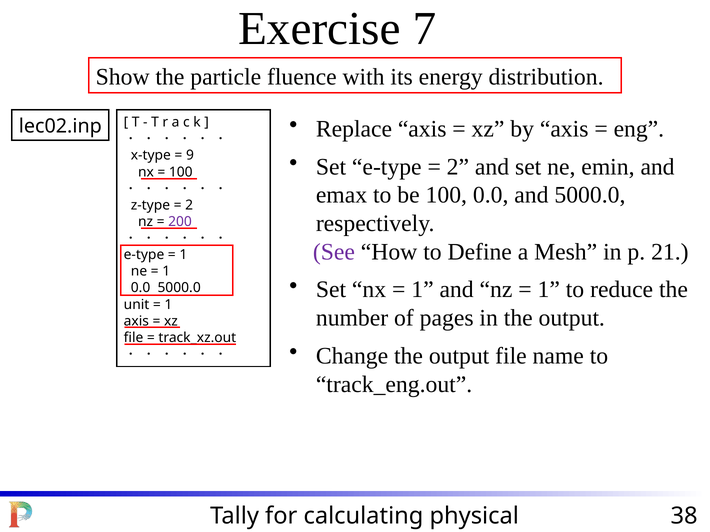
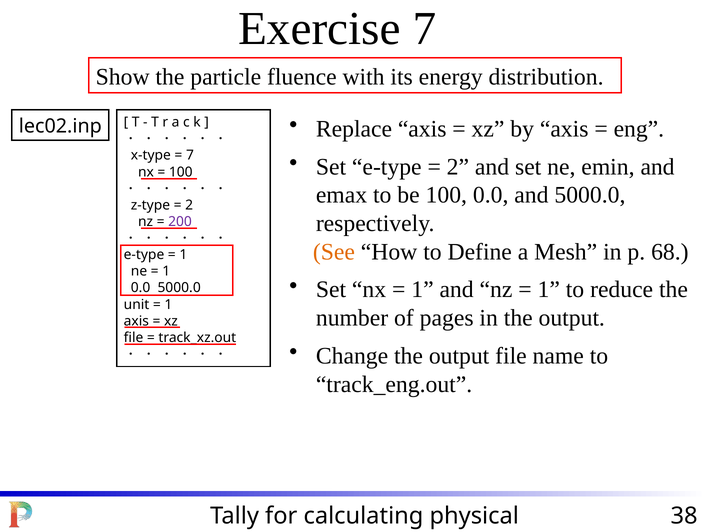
9 at (190, 156): 9 -> 7
See colour: purple -> orange
21: 21 -> 68
